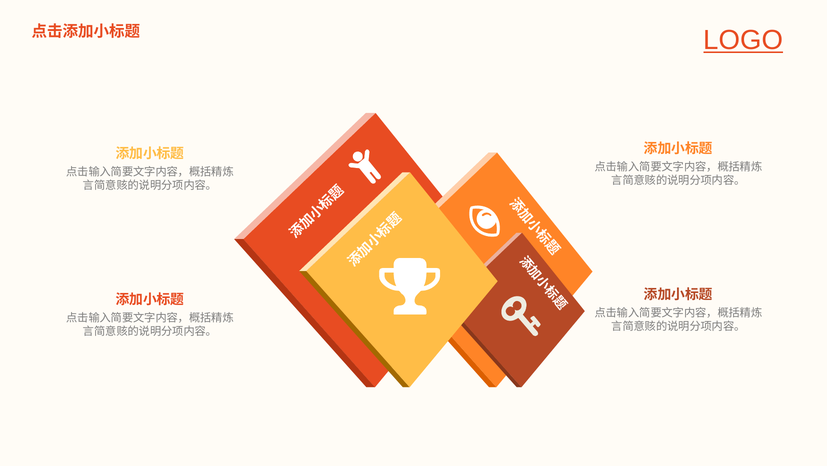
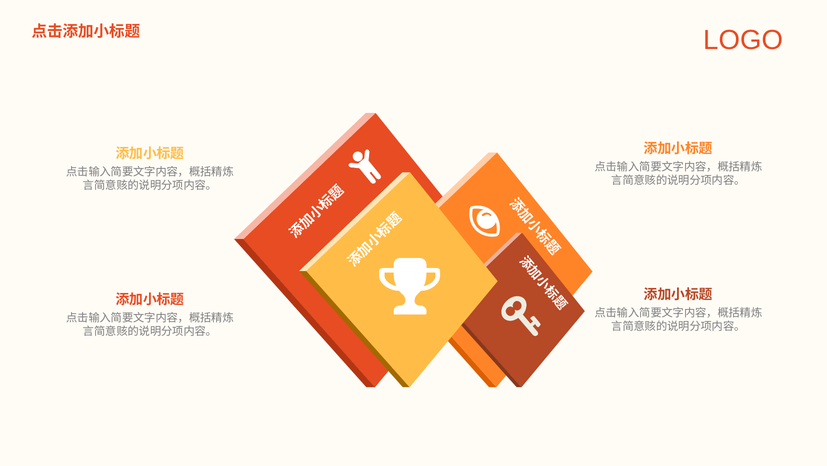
LOGO underline: present -> none
